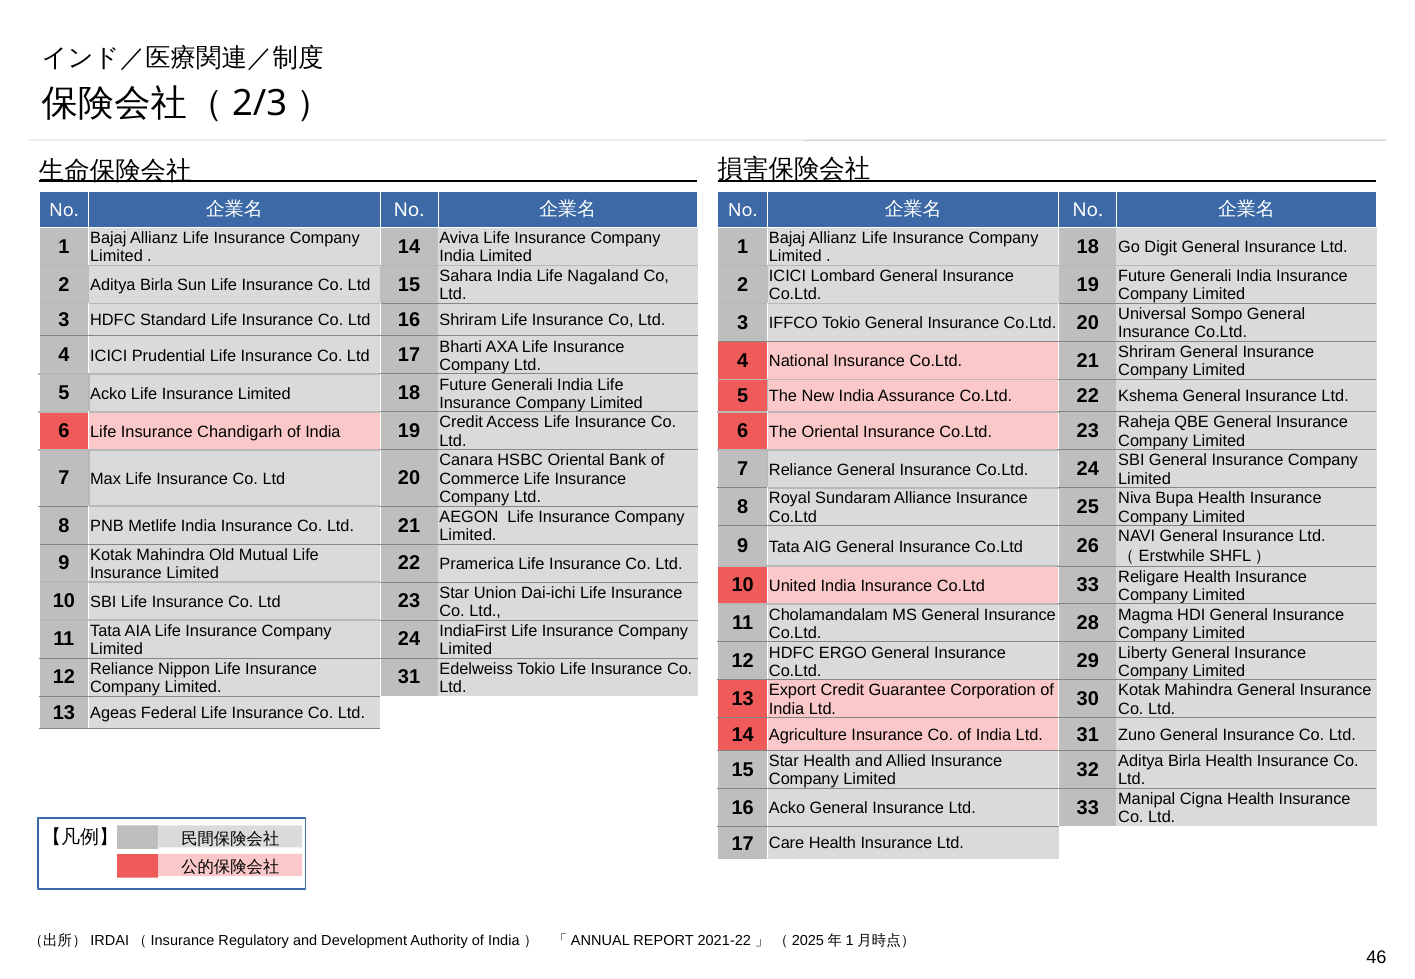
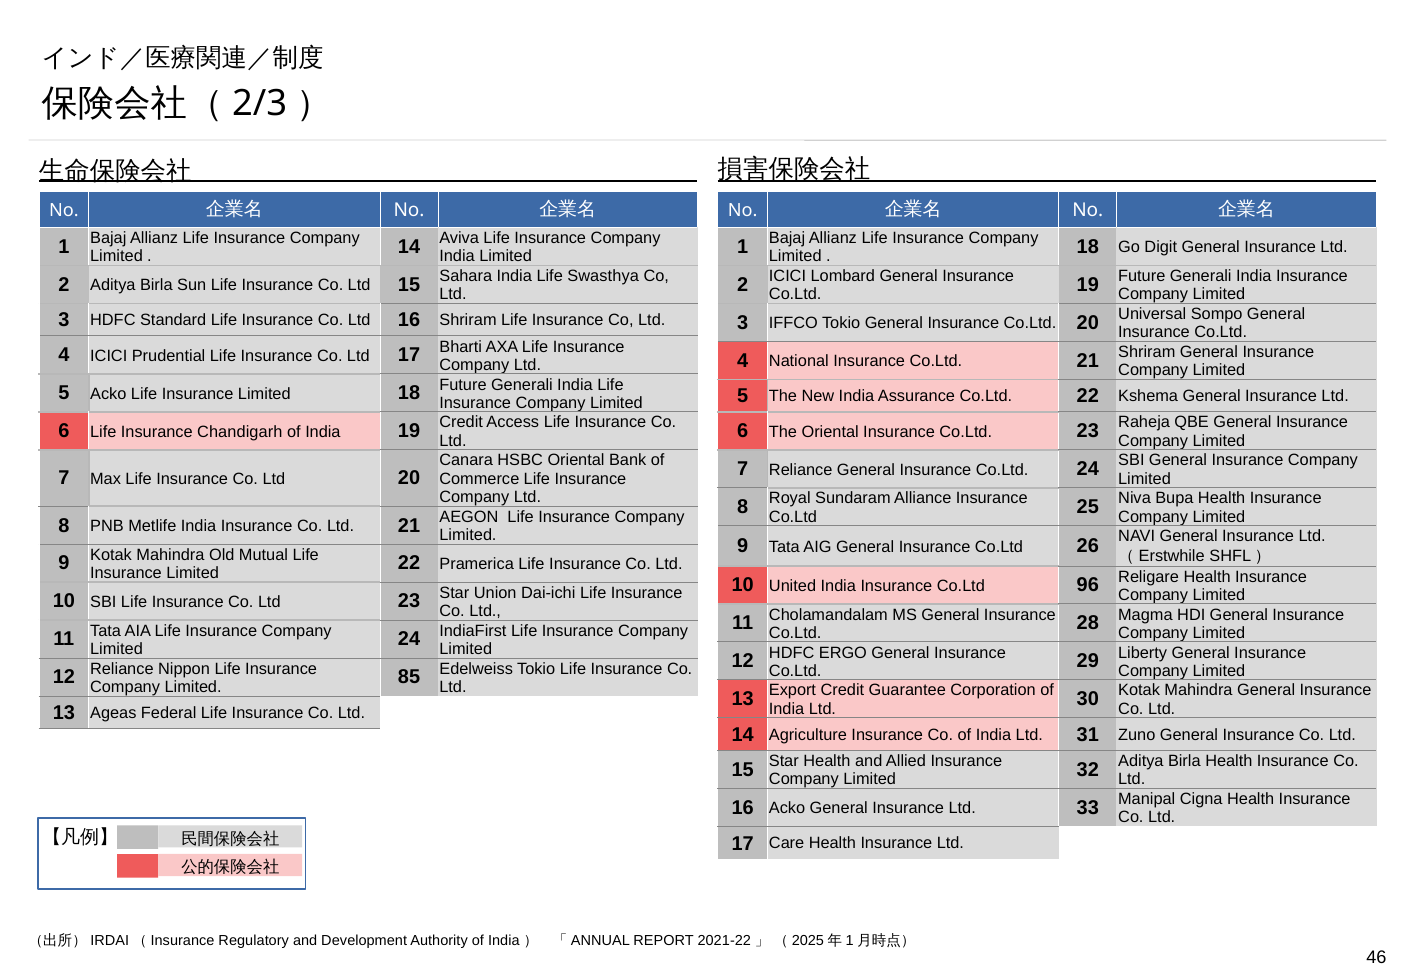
Nagaland: Nagaland -> Swasthya
Co.Ltd 33: 33 -> 96
Limited 31: 31 -> 85
